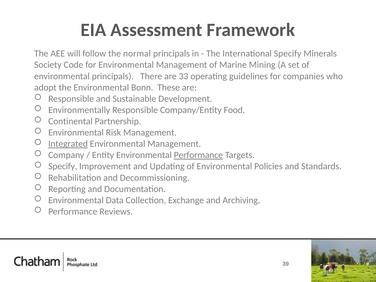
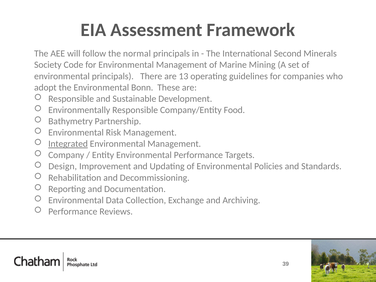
International Specify: Specify -> Second
33: 33 -> 13
Continental: Continental -> Bathymetry
Performance at (198, 155) underline: present -> none
Specify at (63, 166): Specify -> Design
